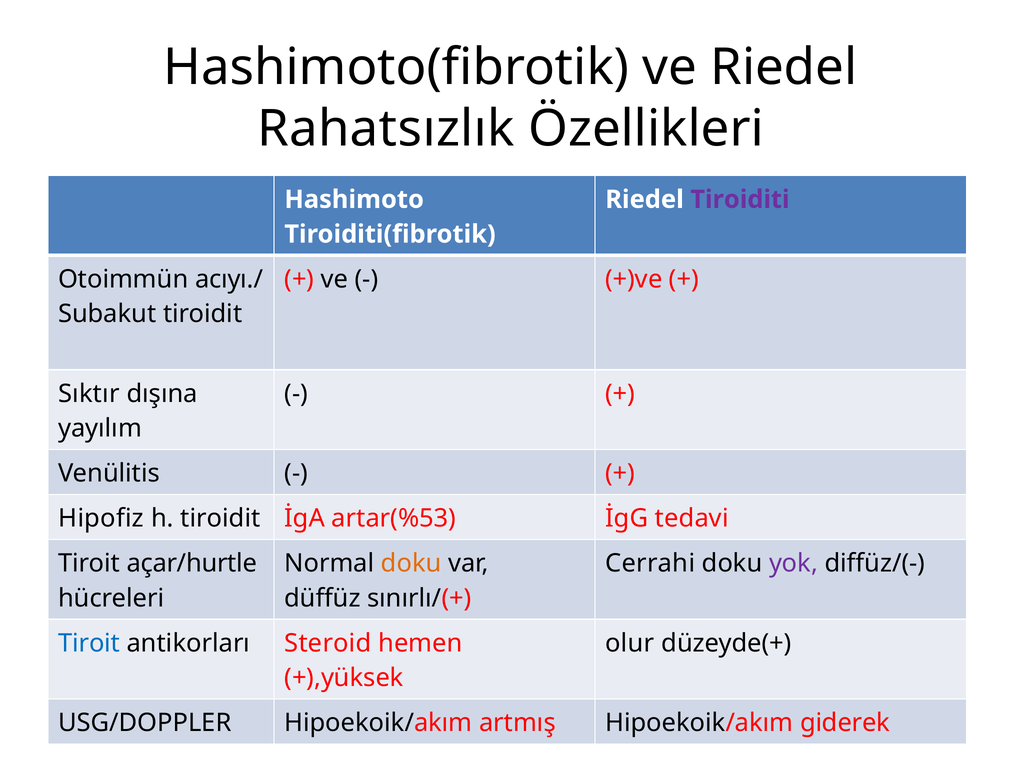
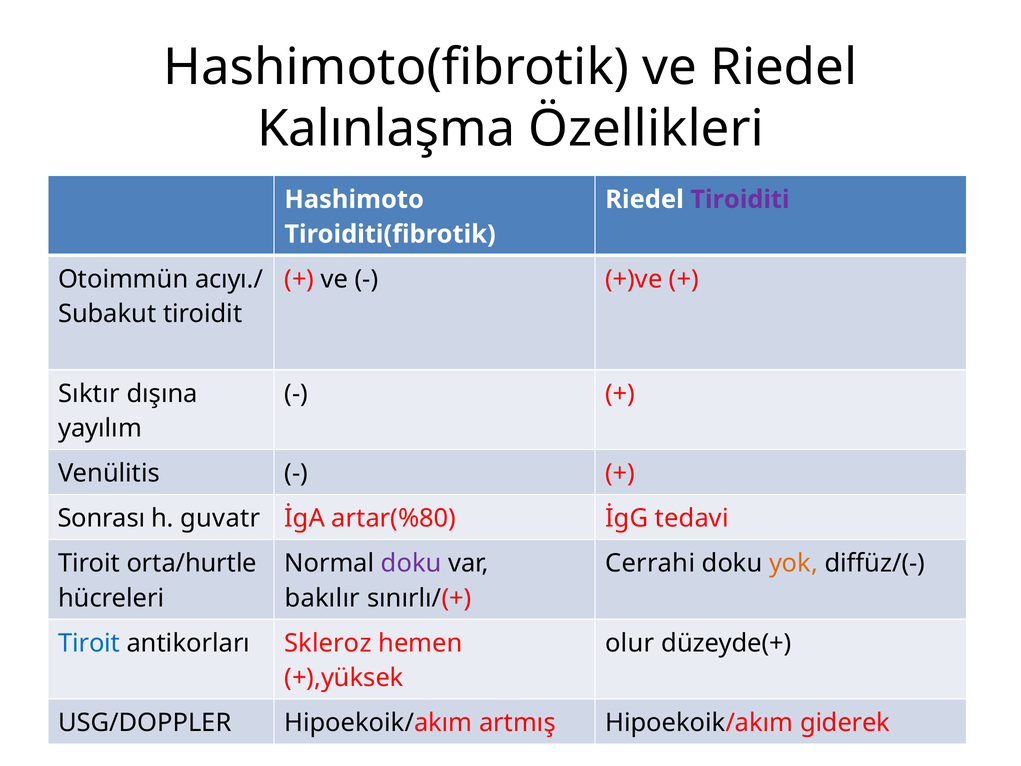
Rahatsızlık: Rahatsızlık -> Kalınlaşma
Hipofiz: Hipofiz -> Sonrası
h tiroidit: tiroidit -> guvatr
artar(%53: artar(%53 -> artar(%80
açar/hurtle: açar/hurtle -> orta/hurtle
doku at (411, 563) colour: orange -> purple
yok colour: purple -> orange
düffüz: düffüz -> bakılır
Steroid: Steroid -> Skleroz
